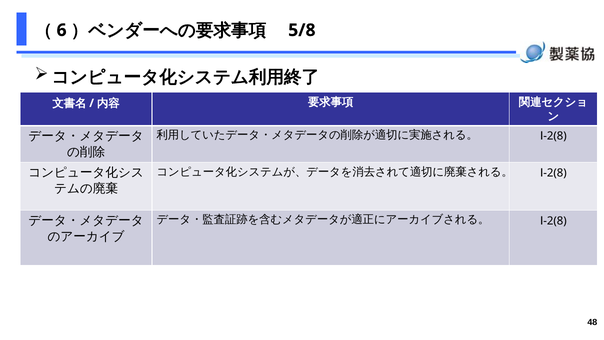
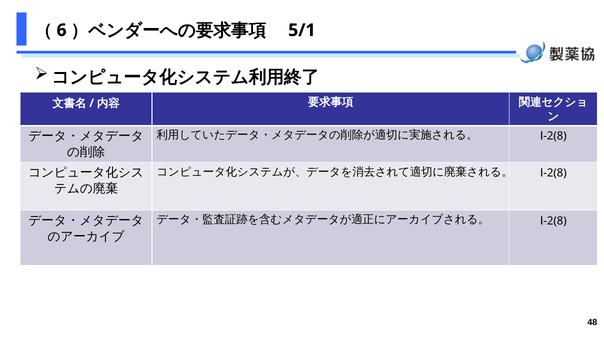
5/8: 5/8 -> 5/1
